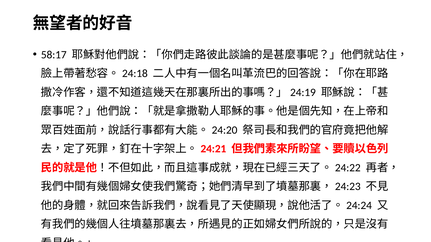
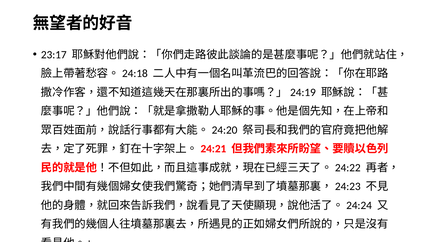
58:17: 58:17 -> 23:17
